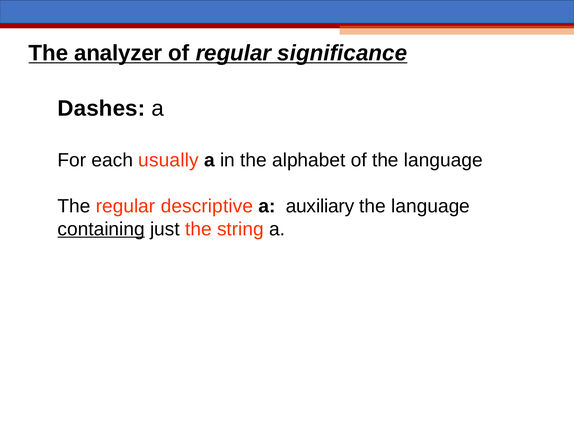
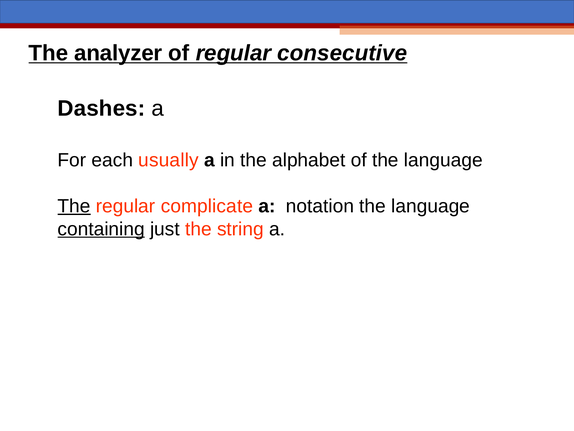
significance: significance -> consecutive
The at (74, 206) underline: none -> present
descriptive: descriptive -> complicate
auxiliary: auxiliary -> notation
